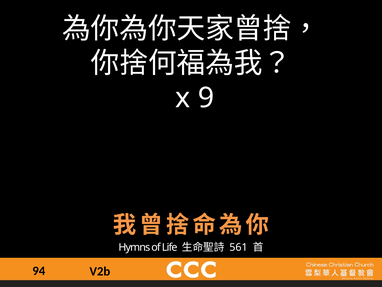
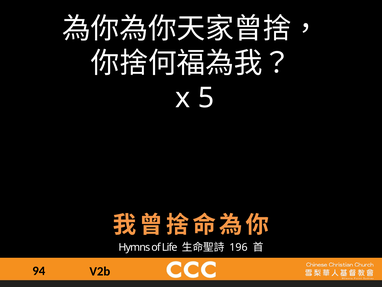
9: 9 -> 5
561: 561 -> 196
